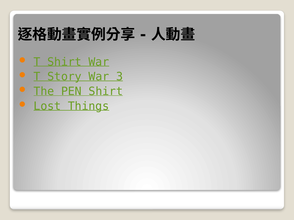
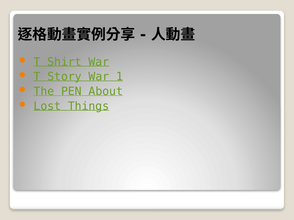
3: 3 -> 1
PEN Shirt: Shirt -> About
